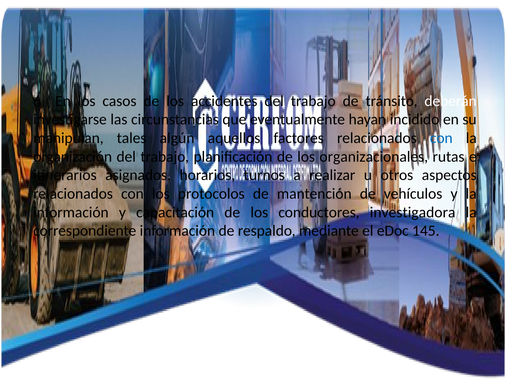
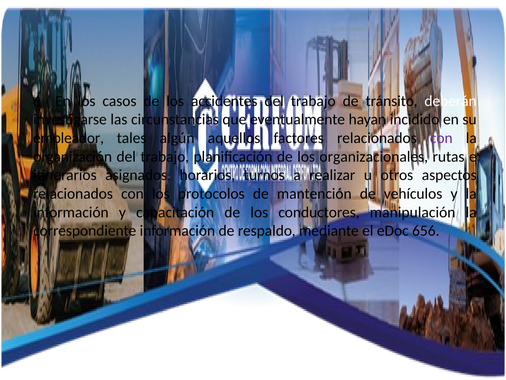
manipulan: manipulan -> empleador
con at (441, 138) colour: blue -> purple
investigadora: investigadora -> manipulación
145: 145 -> 656
